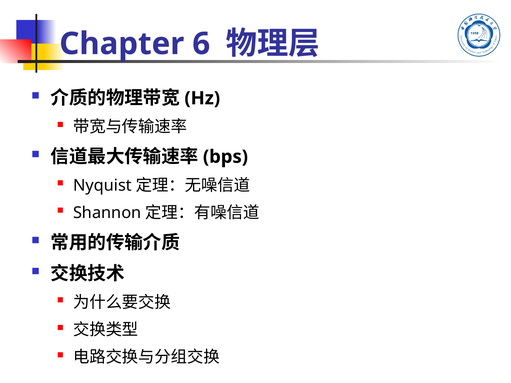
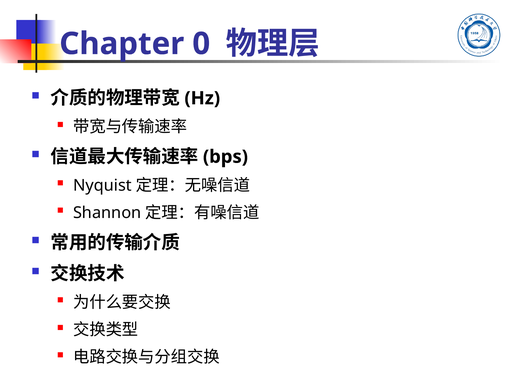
6: 6 -> 0
